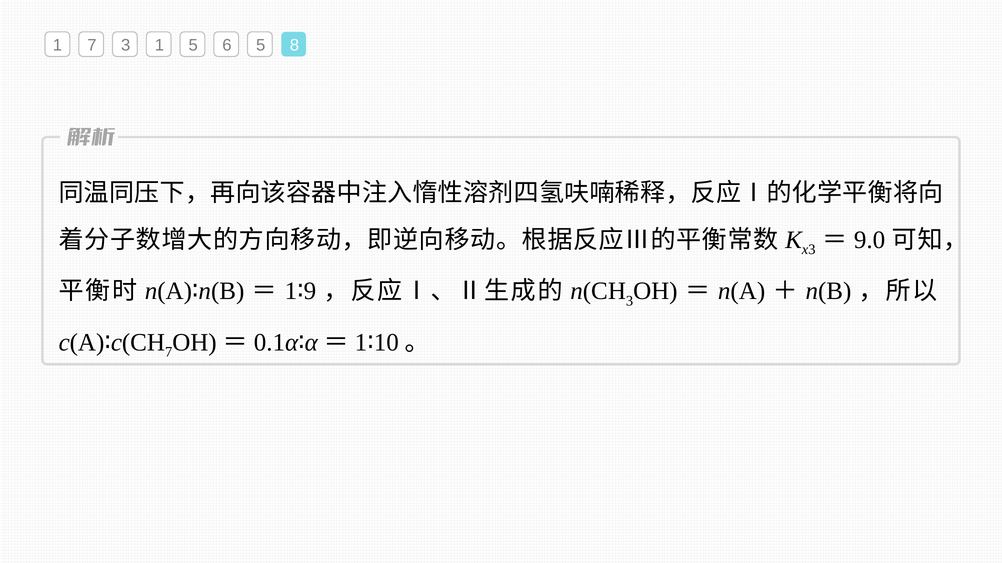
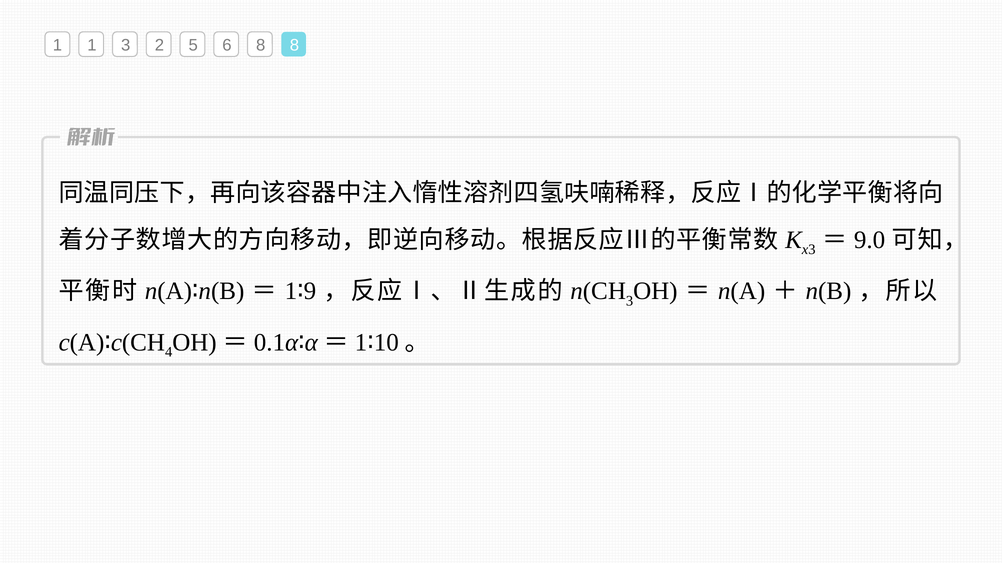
1 7: 7 -> 1
3 1: 1 -> 2
6 5: 5 -> 8
7 at (169, 353): 7 -> 4
